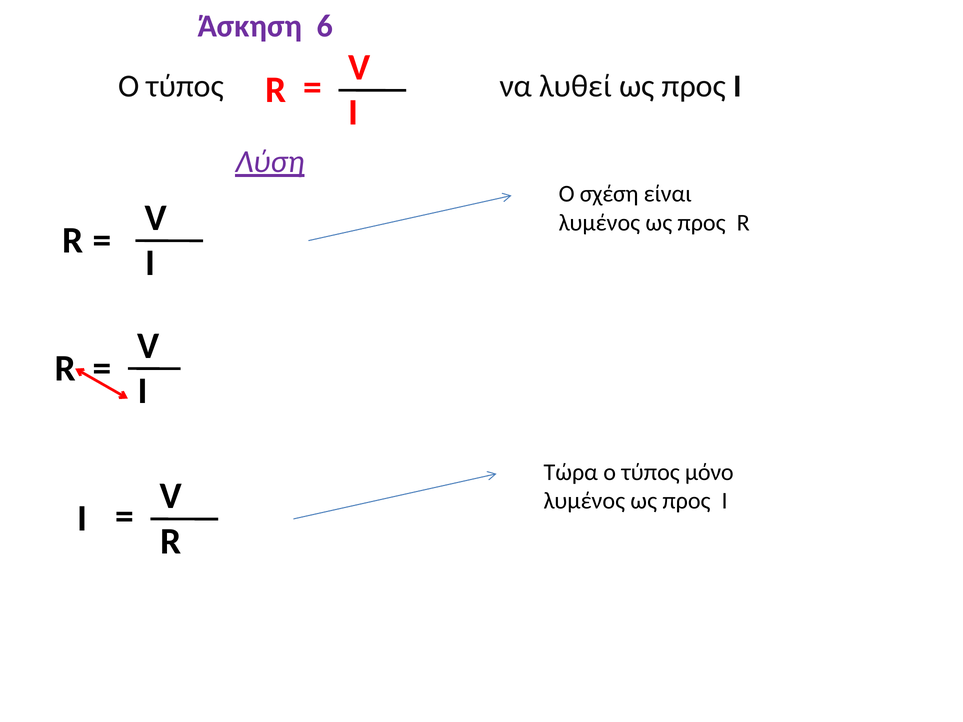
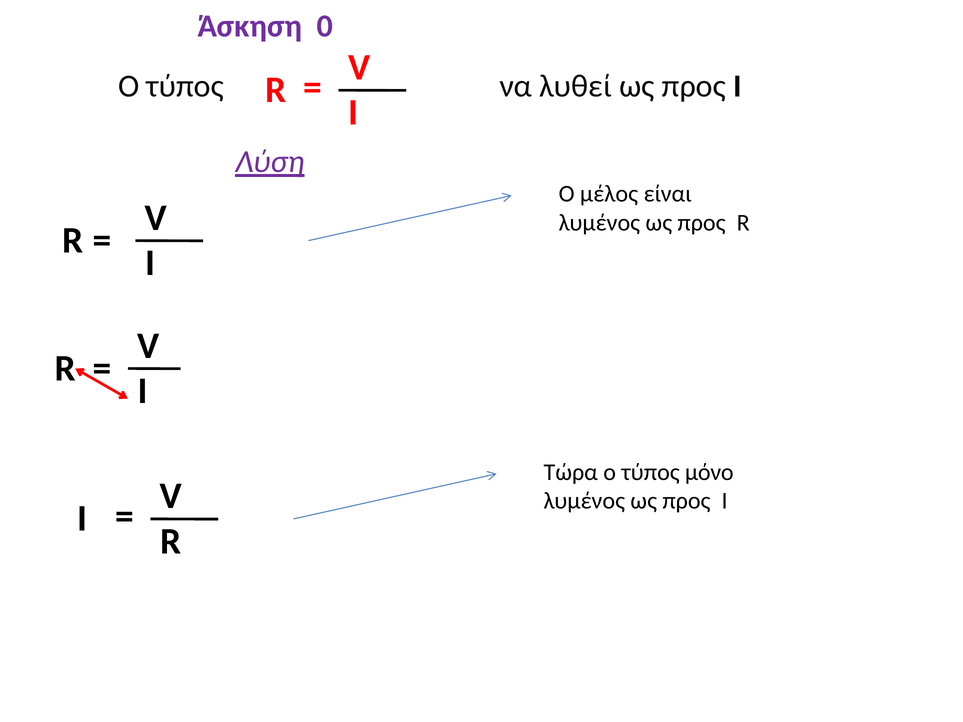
6: 6 -> 0
σχέση: σχέση -> μέλος
